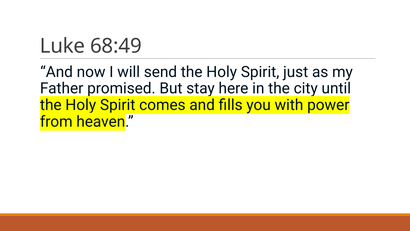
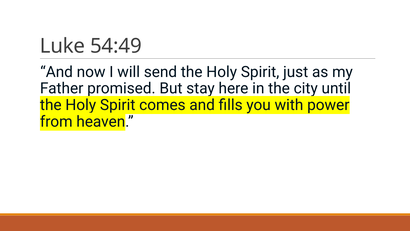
68:49: 68:49 -> 54:49
